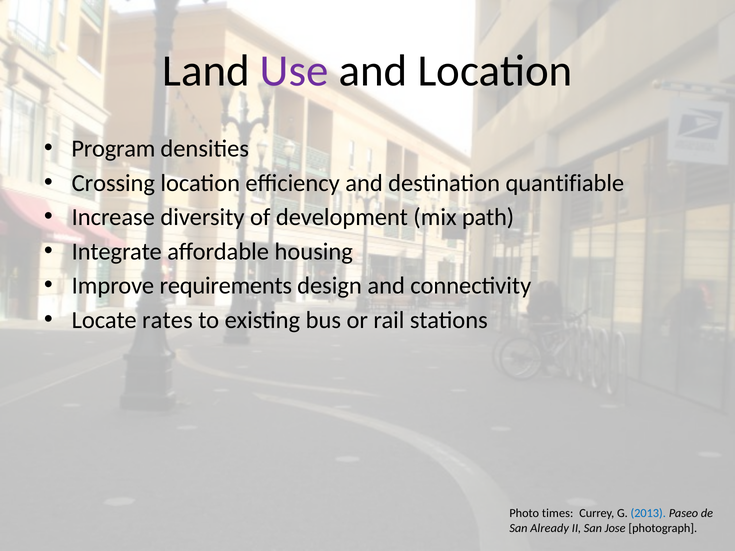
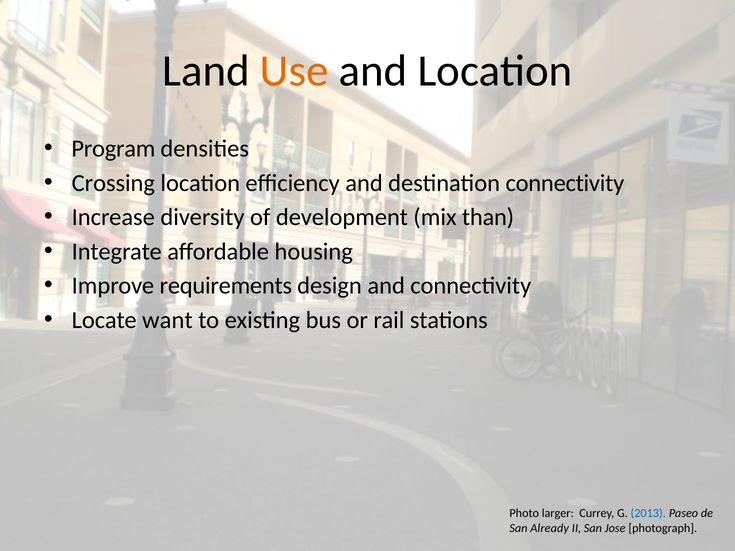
Use colour: purple -> orange
destination quantifiable: quantifiable -> connectivity
path: path -> than
rates: rates -> want
times: times -> larger
